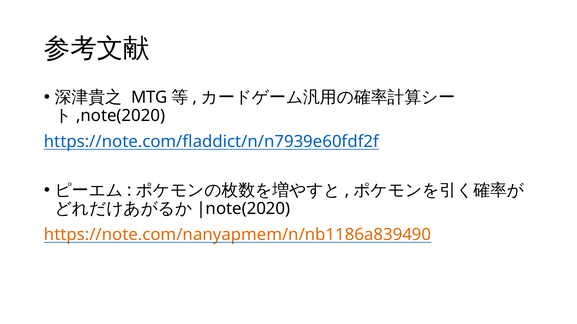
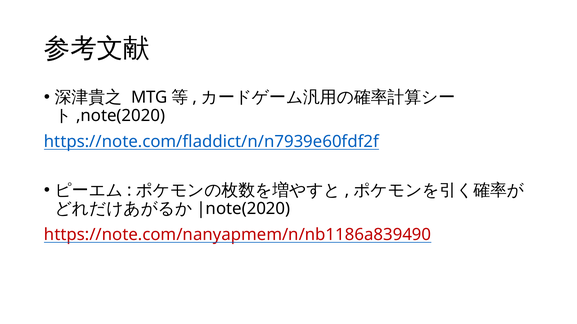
https://note.com/nanyapmem/n/nb1186a839490 colour: orange -> red
